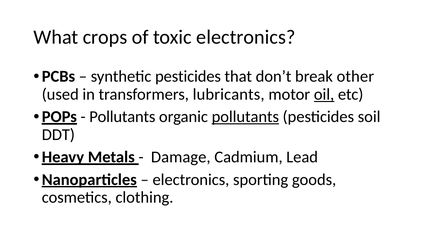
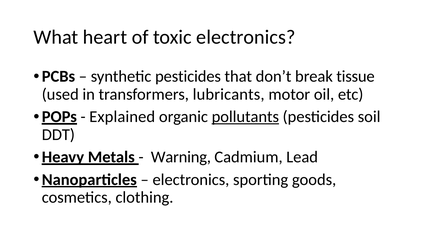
crops: crops -> heart
other: other -> tissue
oil underline: present -> none
Pollutants at (122, 117): Pollutants -> Explained
Damage: Damage -> Warning
